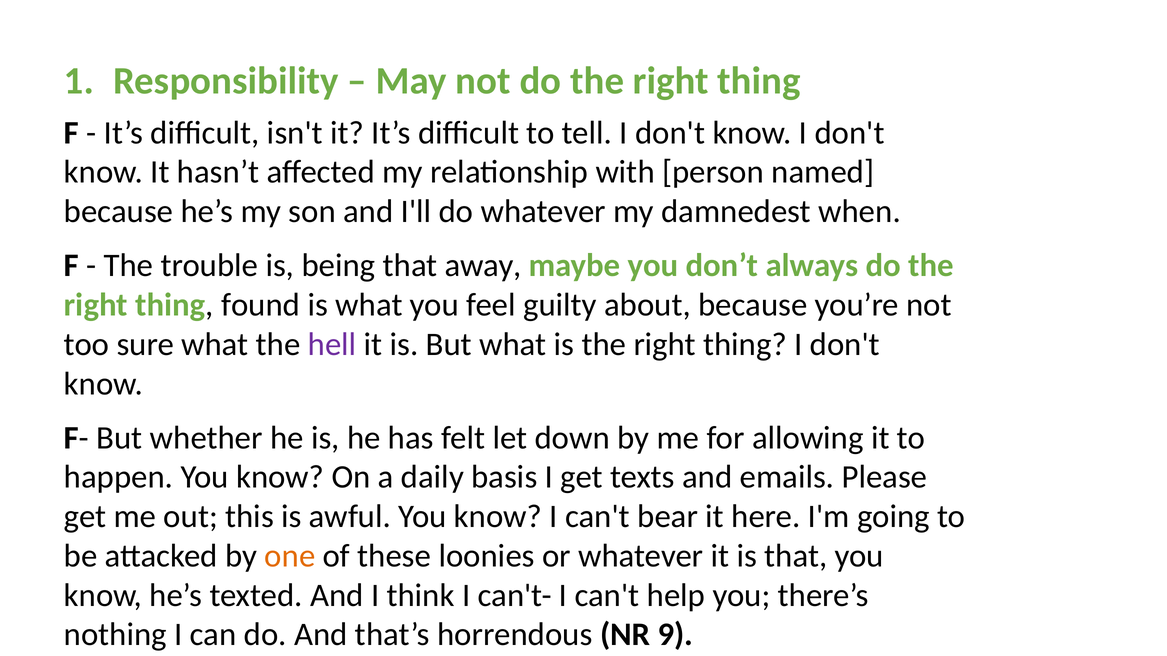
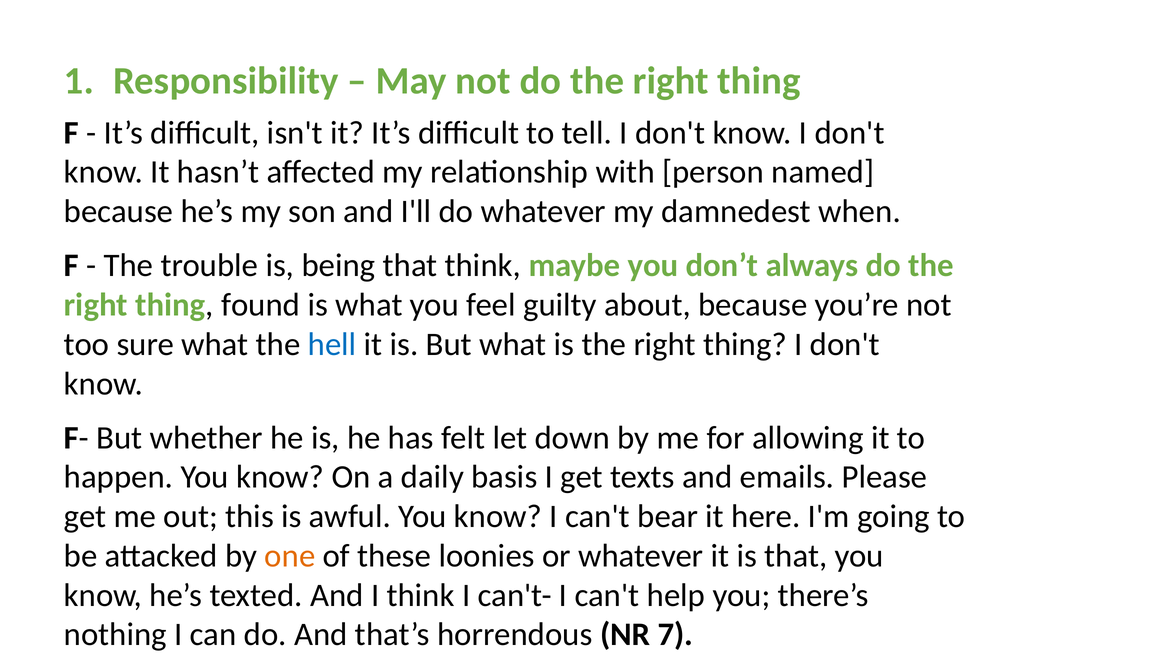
that away: away -> think
hell colour: purple -> blue
9: 9 -> 7
